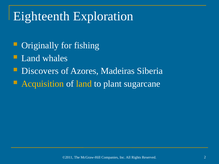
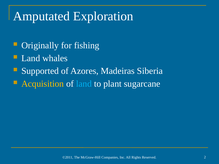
Eighteenth: Eighteenth -> Amputated
Discovers: Discovers -> Supported
land at (84, 84) colour: yellow -> light blue
